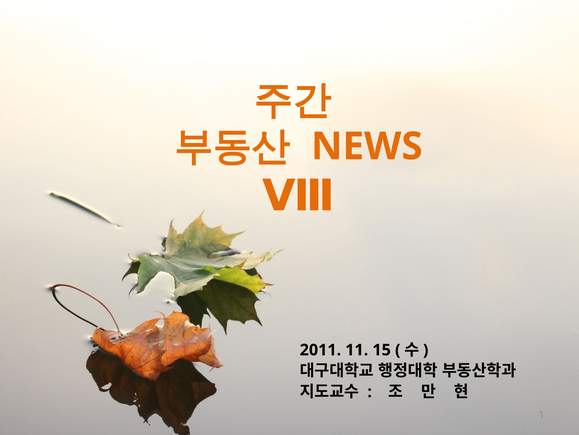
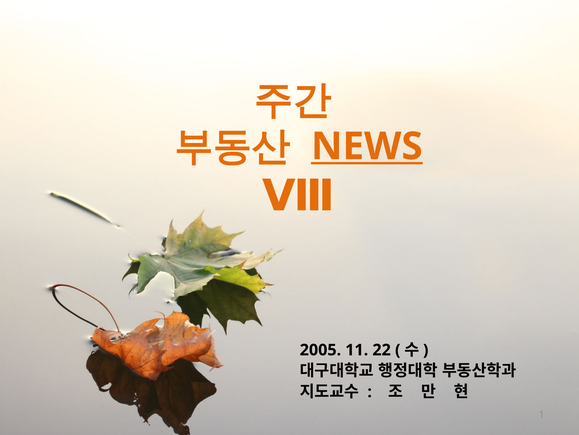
NEWS underline: none -> present
2011: 2011 -> 2005
15: 15 -> 22
